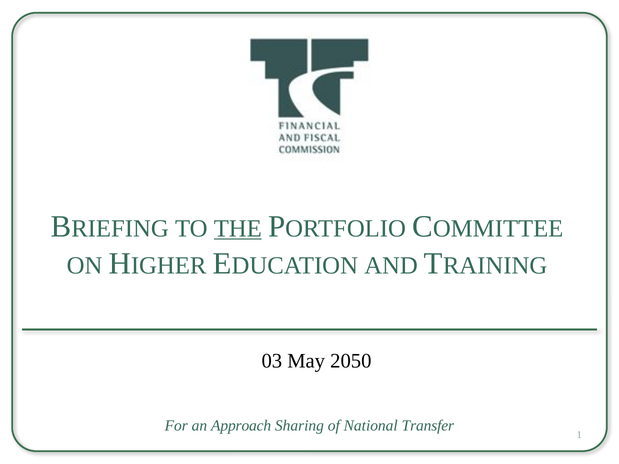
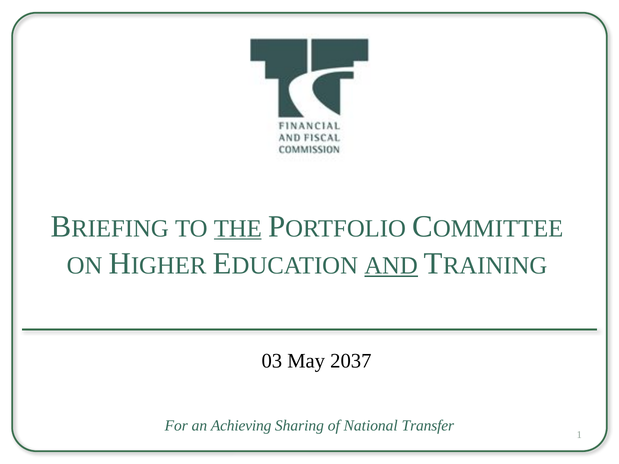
AND underline: none -> present
2050: 2050 -> 2037
Approach: Approach -> Achieving
